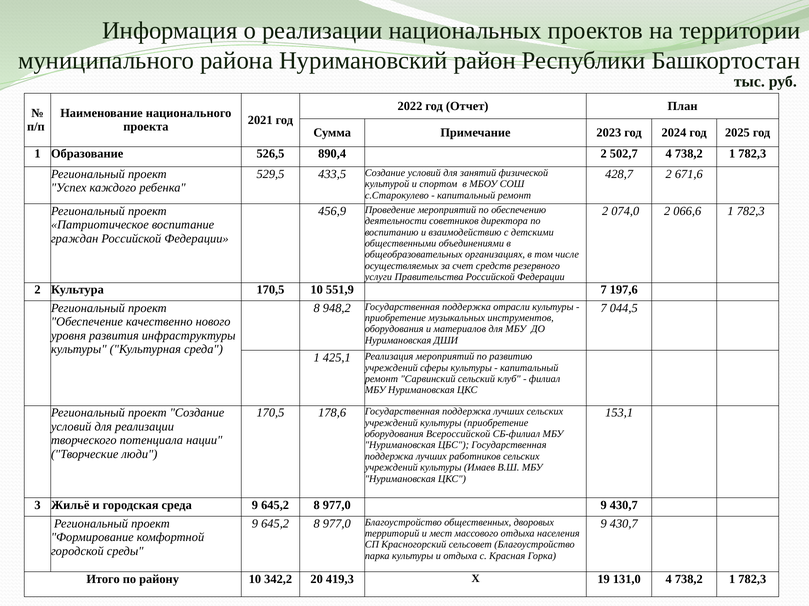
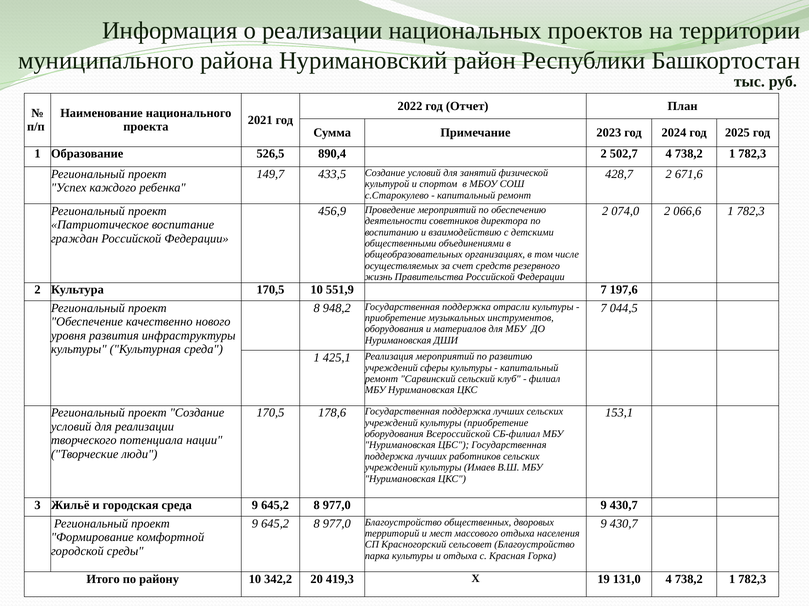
529,5: 529,5 -> 149,7
услуги: услуги -> жизнь
